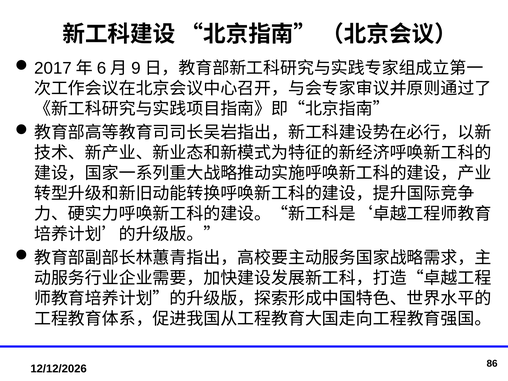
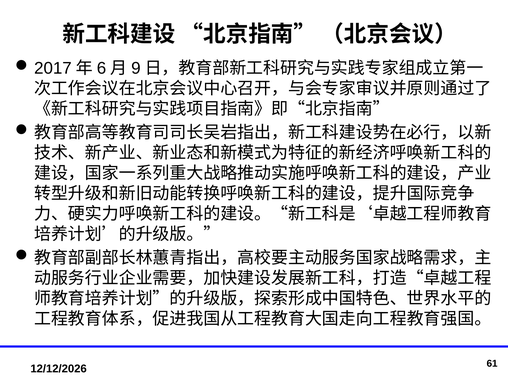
86: 86 -> 61
